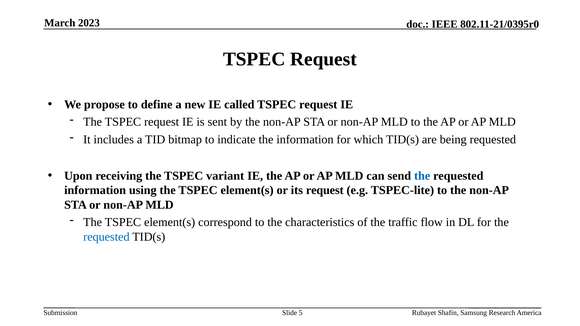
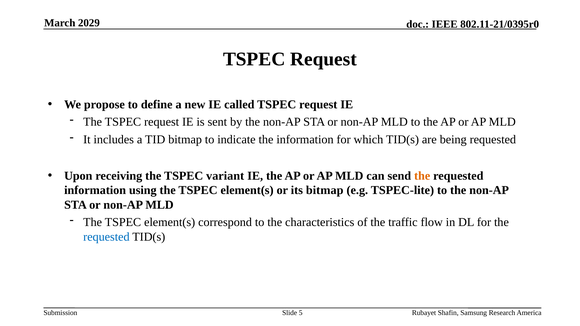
2023: 2023 -> 2029
the at (422, 176) colour: blue -> orange
its request: request -> bitmap
